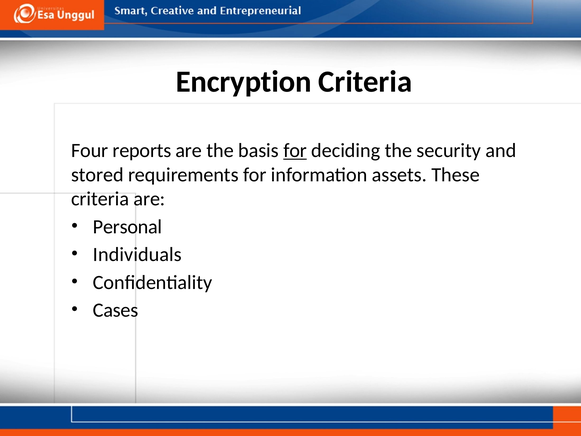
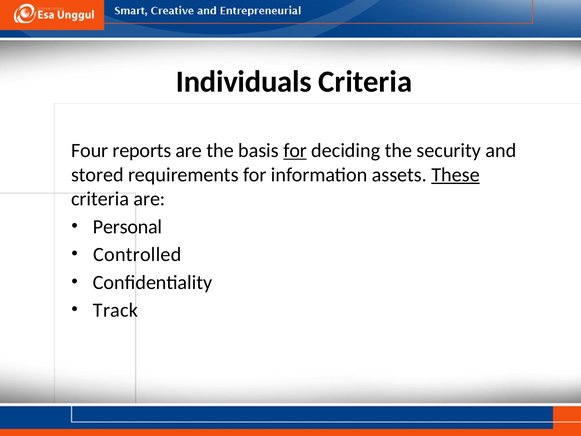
Encryption: Encryption -> Individuals
These underline: none -> present
Individuals: Individuals -> Controlled
Cases: Cases -> Track
